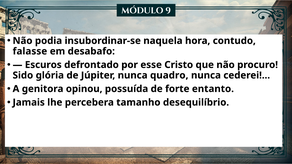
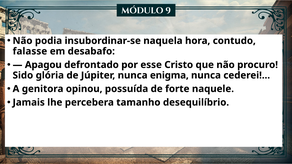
Escuros: Escuros -> Apagou
quadro: quadro -> enigma
entanto: entanto -> naquele
